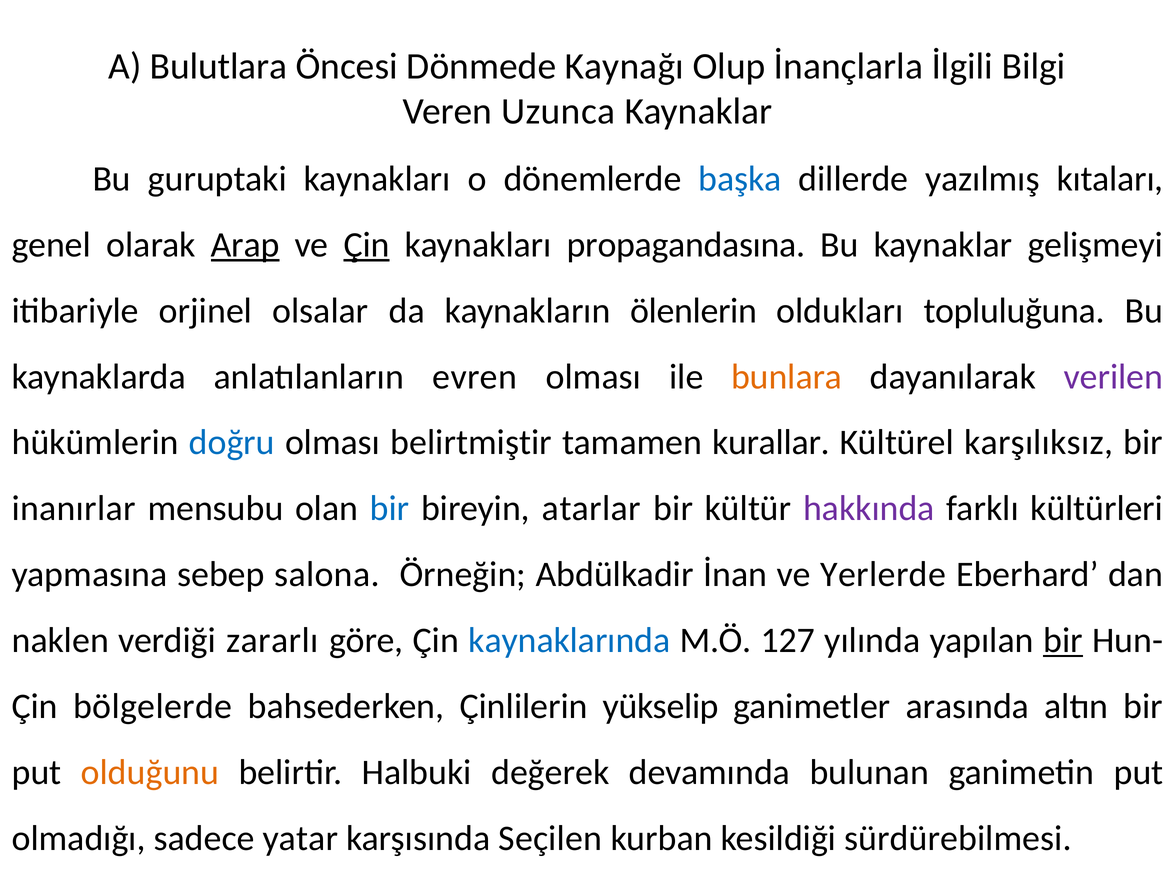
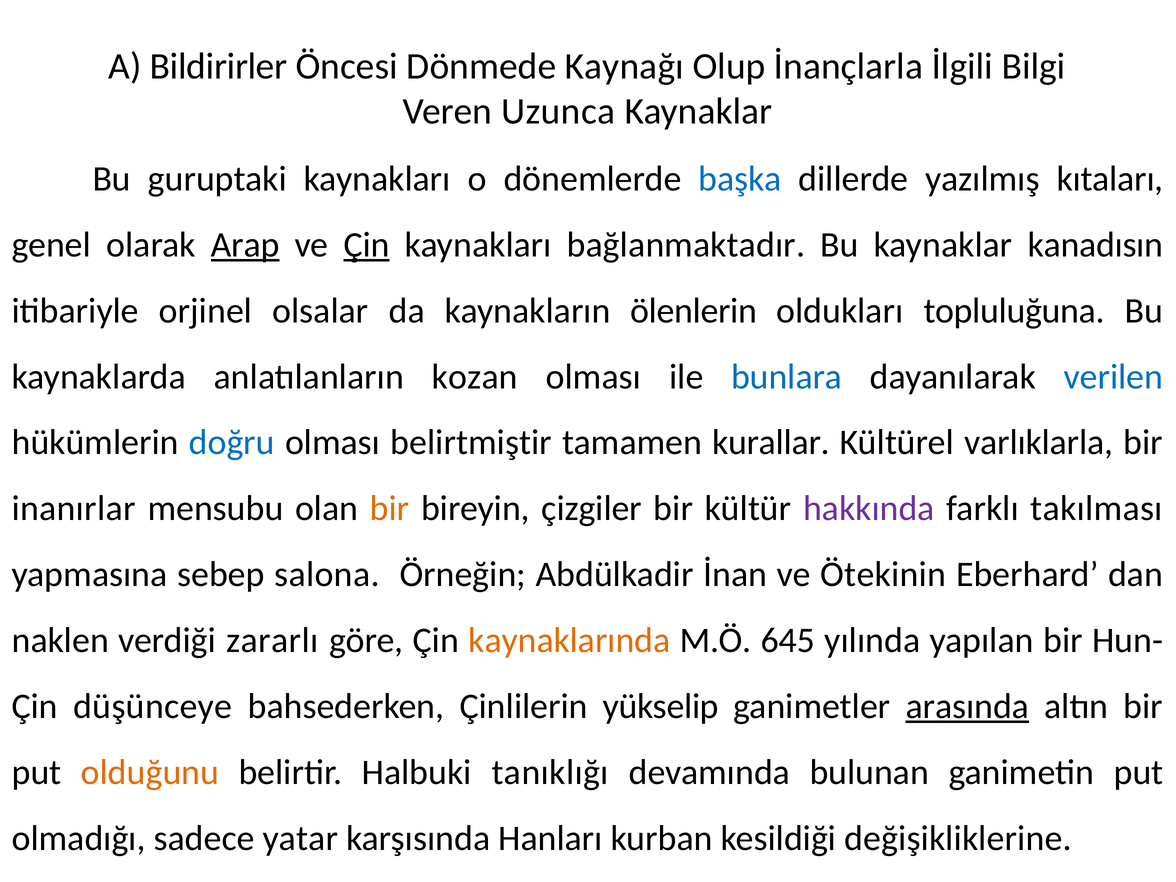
Bulutlara: Bulutlara -> Bildirirler
propagandasına: propagandasına -> bağlanmaktadır
gelişmeyi: gelişmeyi -> kanadısın
evren: evren -> kozan
bunlara colour: orange -> blue
verilen colour: purple -> blue
karşılıksız: karşılıksız -> varlıklarla
bir at (390, 509) colour: blue -> orange
atarlar: atarlar -> çizgiler
kültürleri: kültürleri -> takılması
Yerlerde: Yerlerde -> Ötekinin
kaynaklarında colour: blue -> orange
127: 127 -> 645
bir at (1063, 640) underline: present -> none
bölgelerde: bölgelerde -> düşünceye
arasında underline: none -> present
değerek: değerek -> tanıklığı
Seçilen: Seçilen -> Hanları
sürdürebilmesi: sürdürebilmesi -> değişikliklerine
